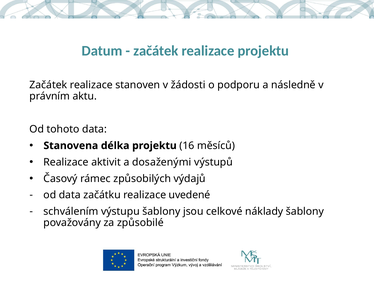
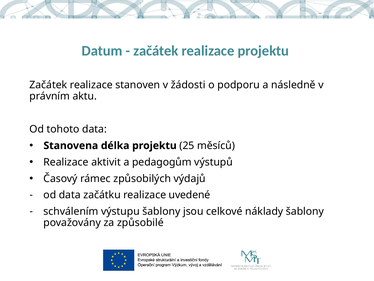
16: 16 -> 25
dosaženými: dosaženými -> pedagogům
